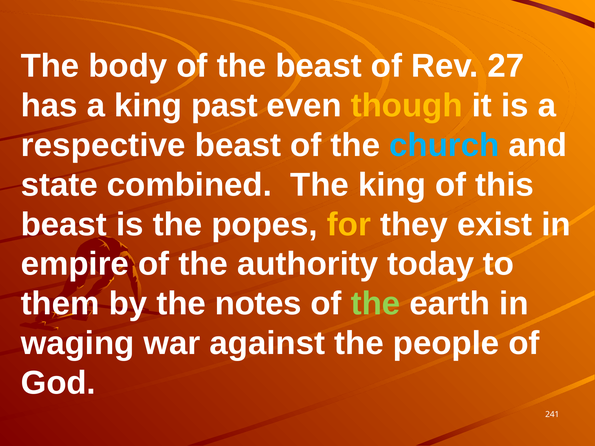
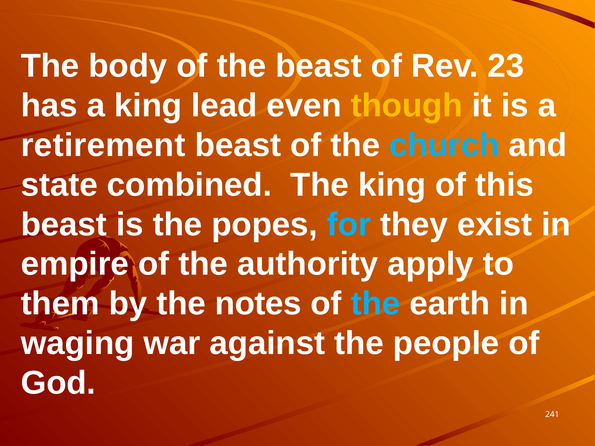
27: 27 -> 23
past: past -> lead
respective: respective -> retirement
for colour: yellow -> light blue
today: today -> apply
the at (375, 304) colour: light green -> light blue
